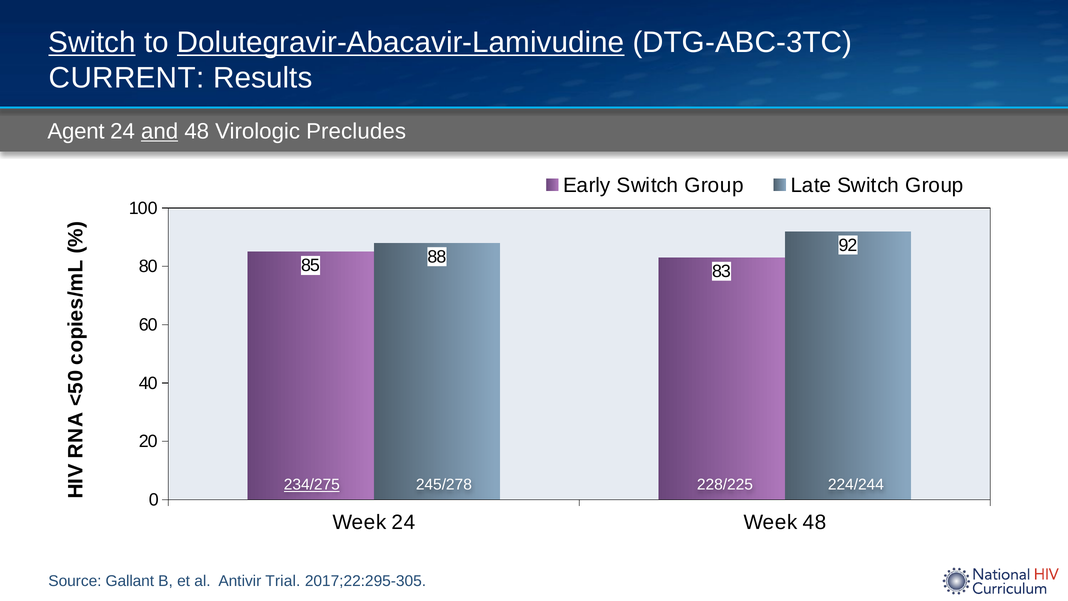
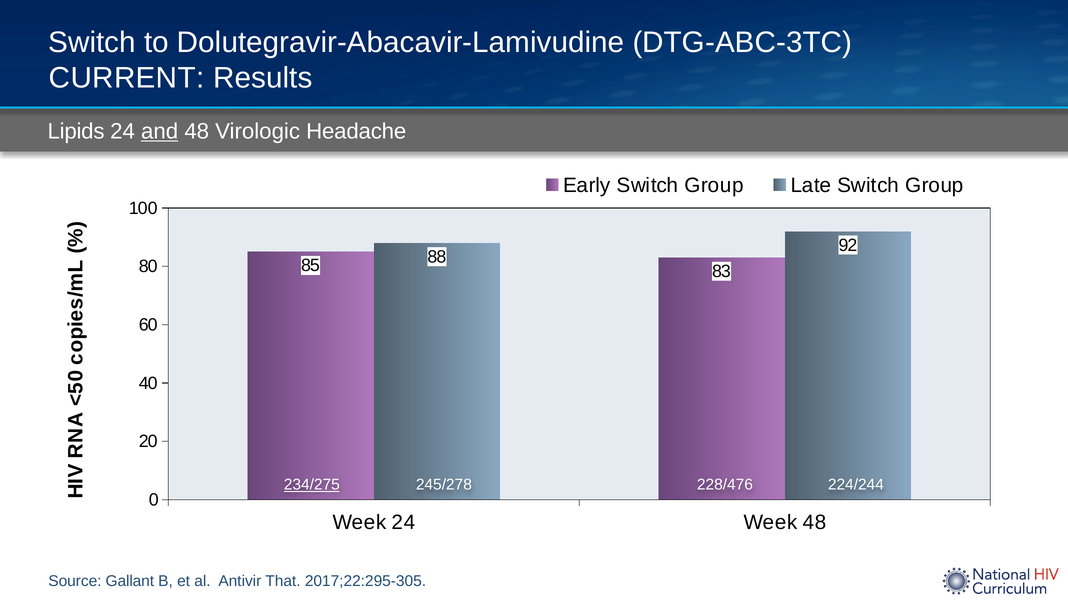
Switch at (92, 42) underline: present -> none
Dolutegravir-Abacavir-Lamivudine underline: present -> none
Agent: Agent -> Lipids
Precludes: Precludes -> Headache
228/225: 228/225 -> 228/476
Trial: Trial -> That
